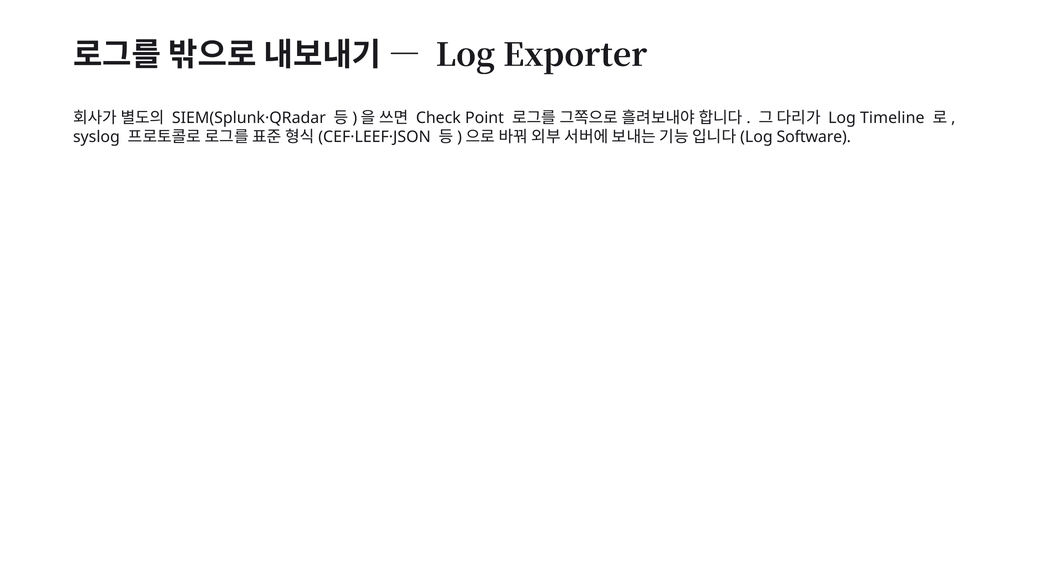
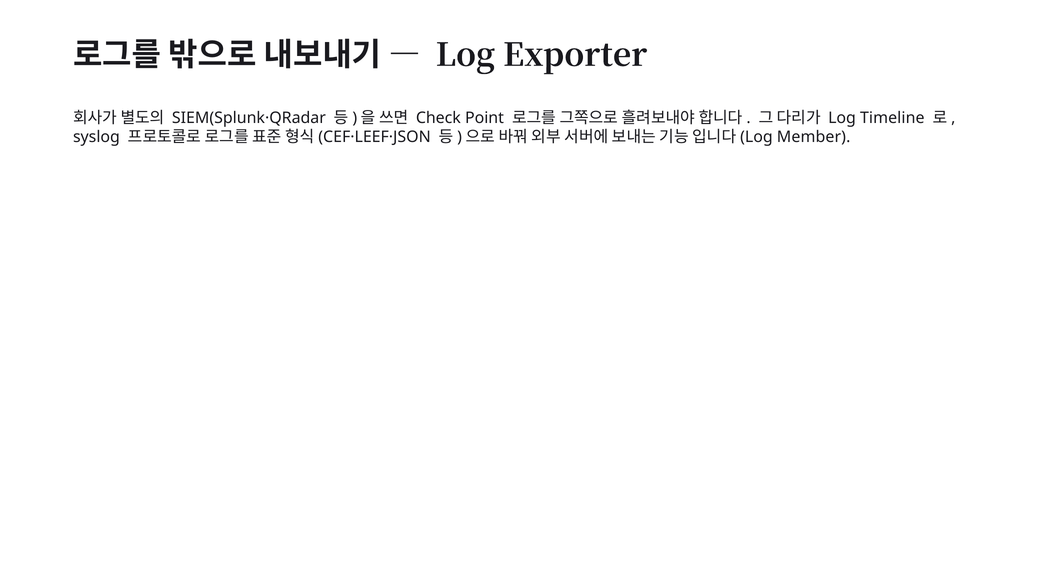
Software: Software -> Member
